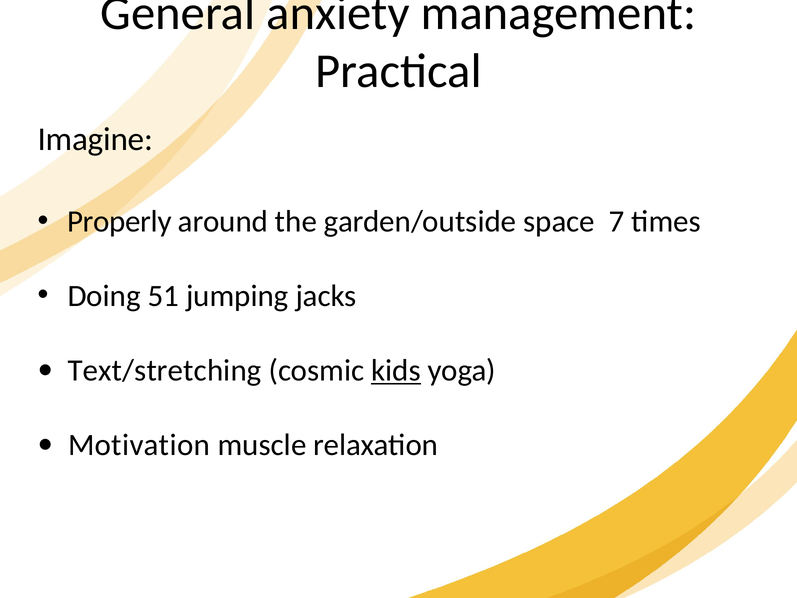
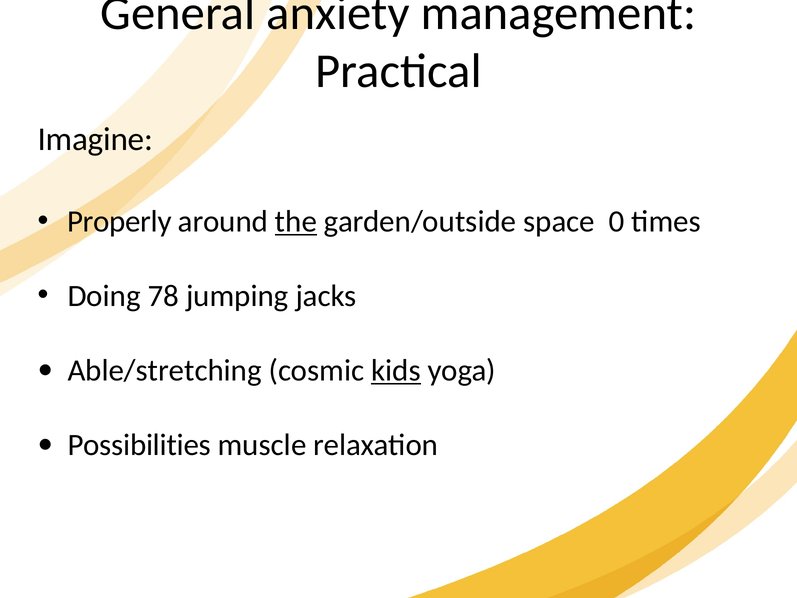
the underline: none -> present
7: 7 -> 0
51: 51 -> 78
Text/stretching: Text/stretching -> Able/stretching
Motivation: Motivation -> Possibilities
